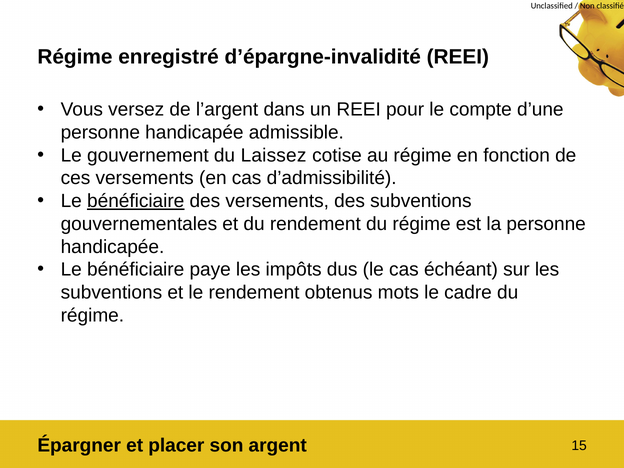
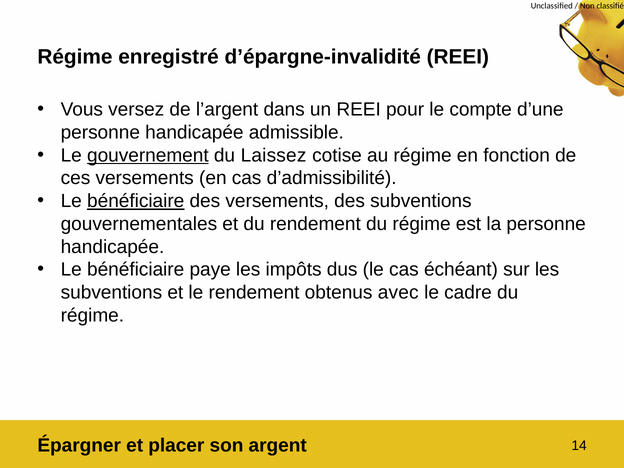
gouvernement underline: none -> present
mots: mots -> avec
15: 15 -> 14
